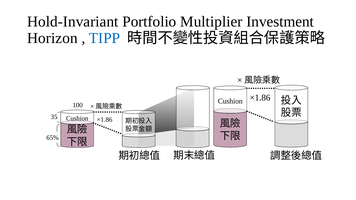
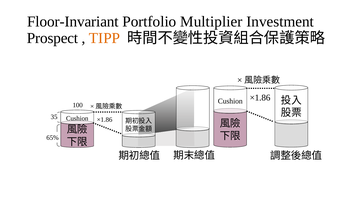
Hold-Invariant: Hold-Invariant -> Floor-Invariant
Horizon: Horizon -> Prospect
TIPP colour: blue -> orange
